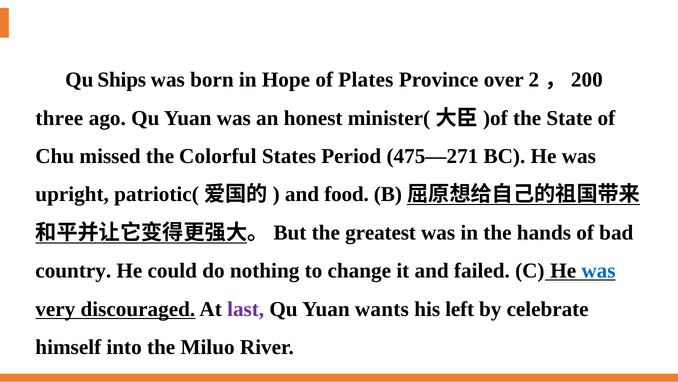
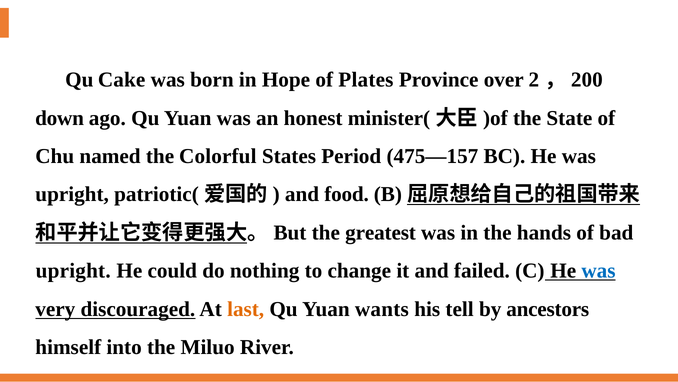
Ships: Ships -> Cake
three: three -> down
missed: missed -> named
475—271: 475—271 -> 475—157
country at (73, 270): country -> upright
last colour: purple -> orange
left: left -> tell
celebrate: celebrate -> ancestors
